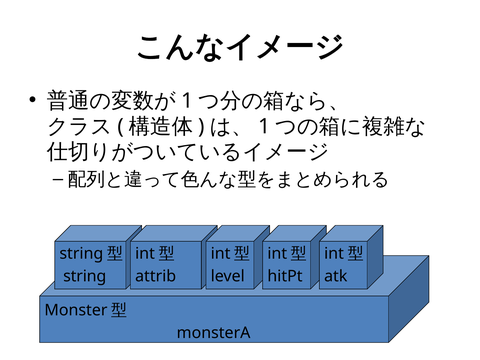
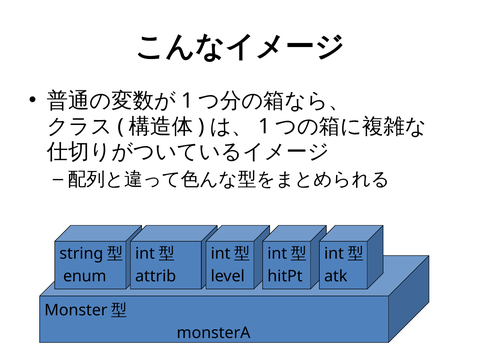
string at (85, 276): string -> enum
